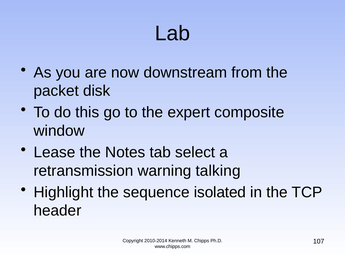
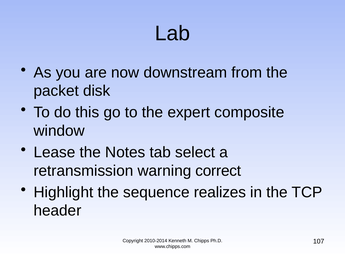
talking: talking -> correct
isolated: isolated -> realizes
